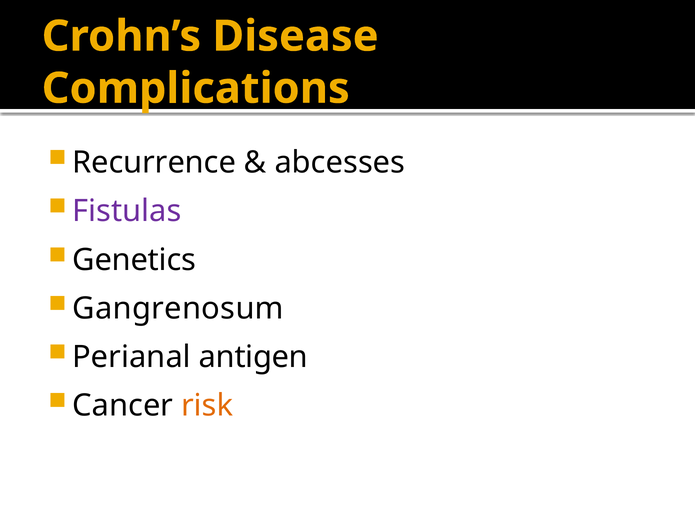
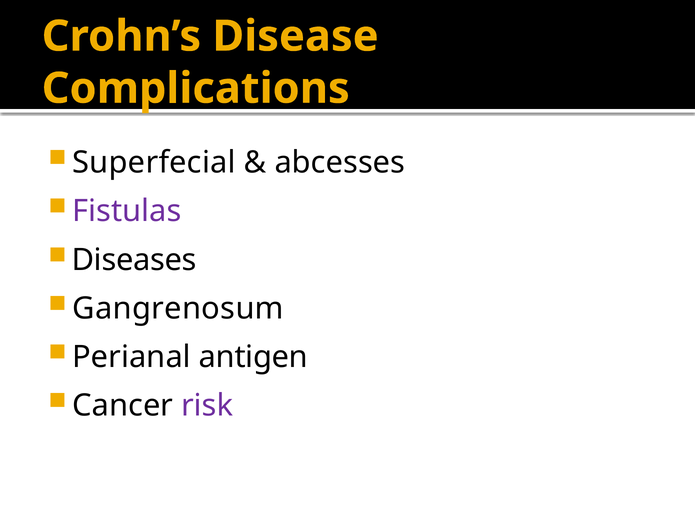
Recurrence: Recurrence -> Superfecial
Genetics: Genetics -> Diseases
risk colour: orange -> purple
